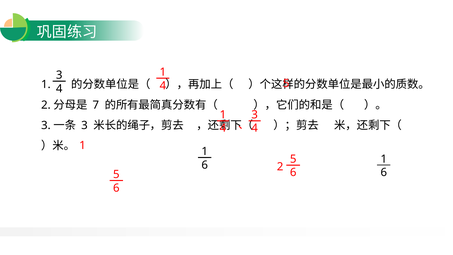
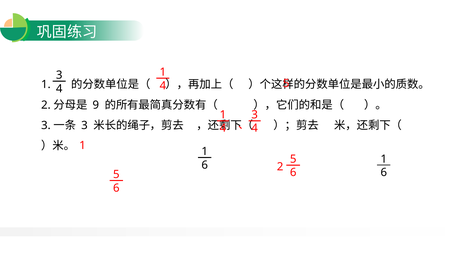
7: 7 -> 9
